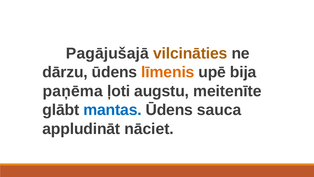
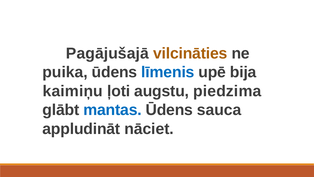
dārzu: dārzu -> puika
līmenis colour: orange -> blue
paņēma: paņēma -> kaimiņu
meitenīte: meitenīte -> piedzima
